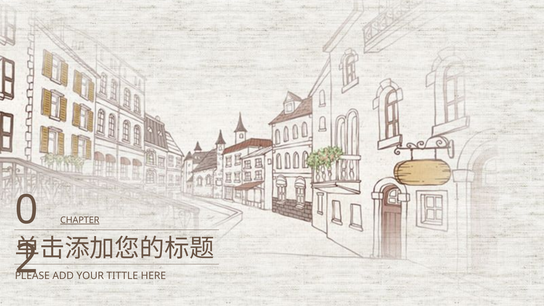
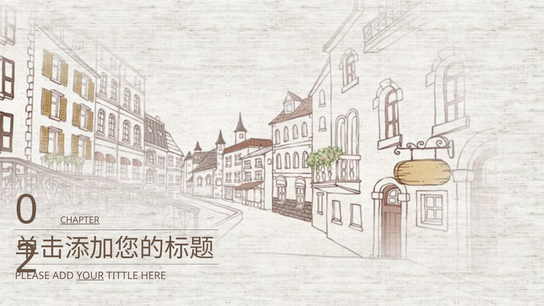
YOUR underline: none -> present
